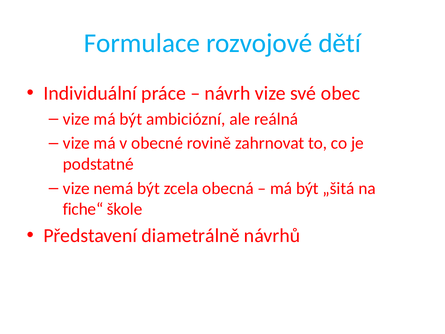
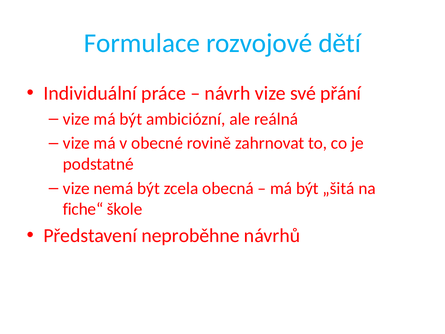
obec: obec -> přání
diametrálně: diametrálně -> neproběhne
